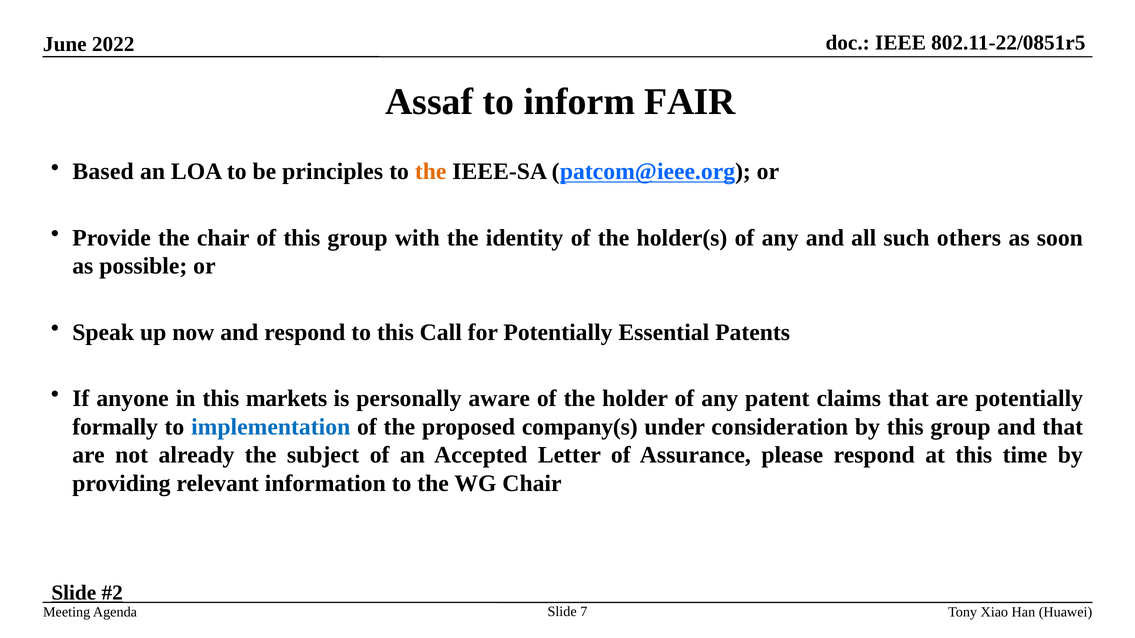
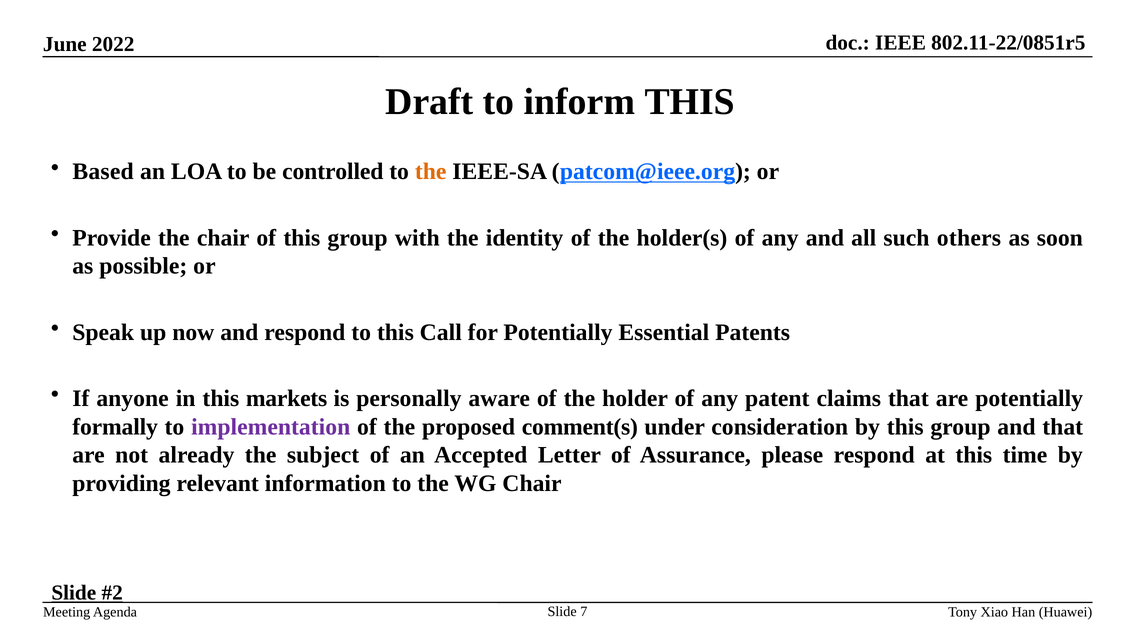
Assaf: Assaf -> Draft
inform FAIR: FAIR -> THIS
principles: principles -> controlled
implementation colour: blue -> purple
company(s: company(s -> comment(s
